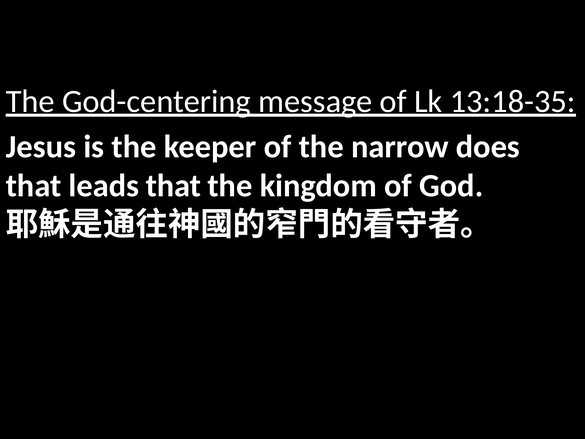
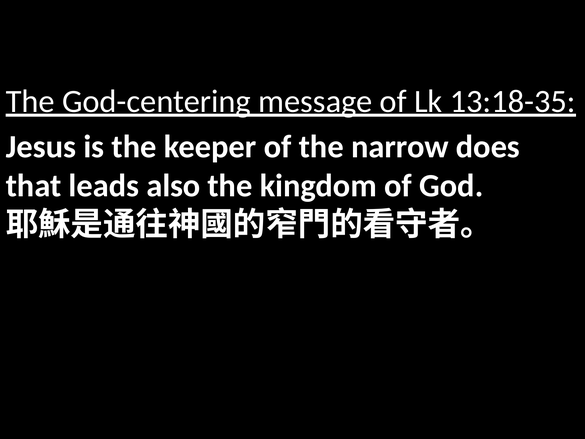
leads that: that -> also
